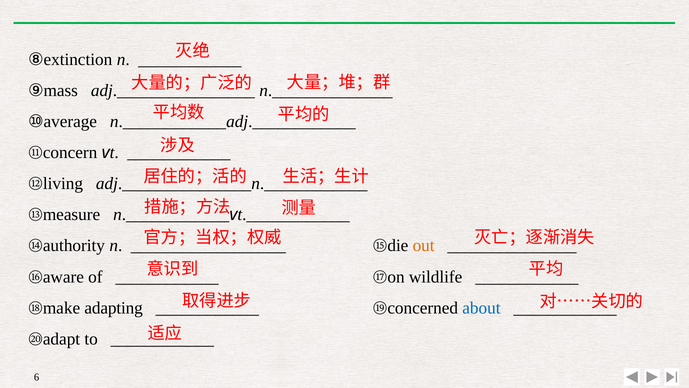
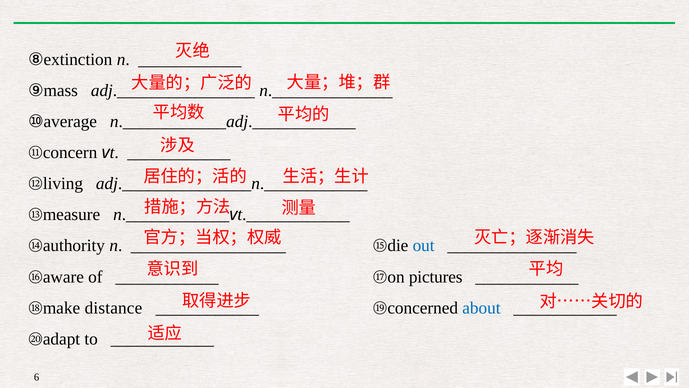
out colour: orange -> blue
wildlife: wildlife -> pictures
adapting: adapting -> distance
